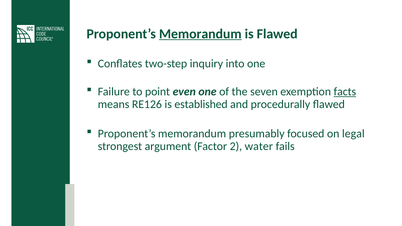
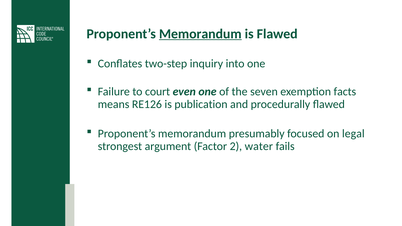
point: point -> court
facts underline: present -> none
established: established -> publication
